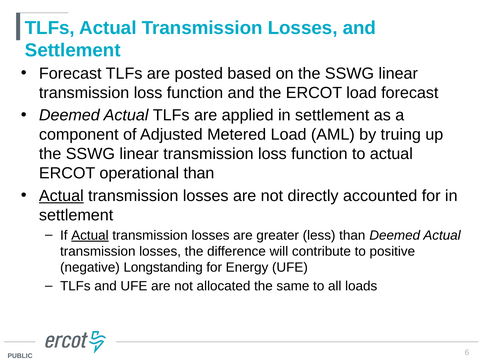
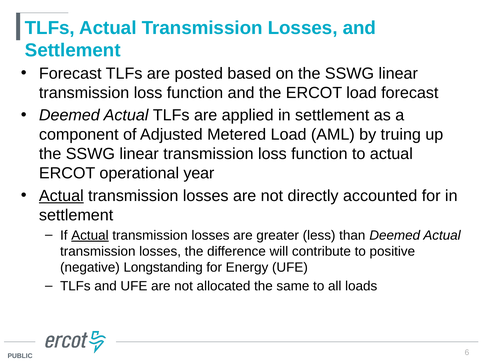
operational than: than -> year
